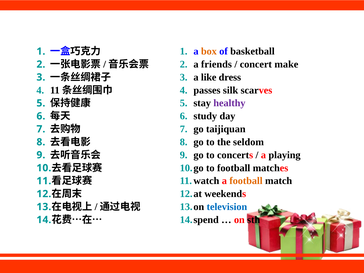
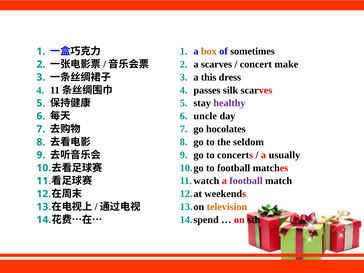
basketball: basketball -> sometimes
a friends: friends -> scarves
like: like -> this
study: study -> uncle
taijiquan: taijiquan -> hocolates
playing: playing -> usually
football at (246, 181) colour: orange -> purple
television colour: blue -> orange
